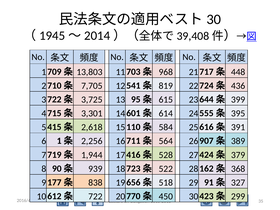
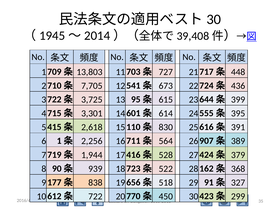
968: 968 -> 727
819: 819 -> 673
584: 584 -> 830
